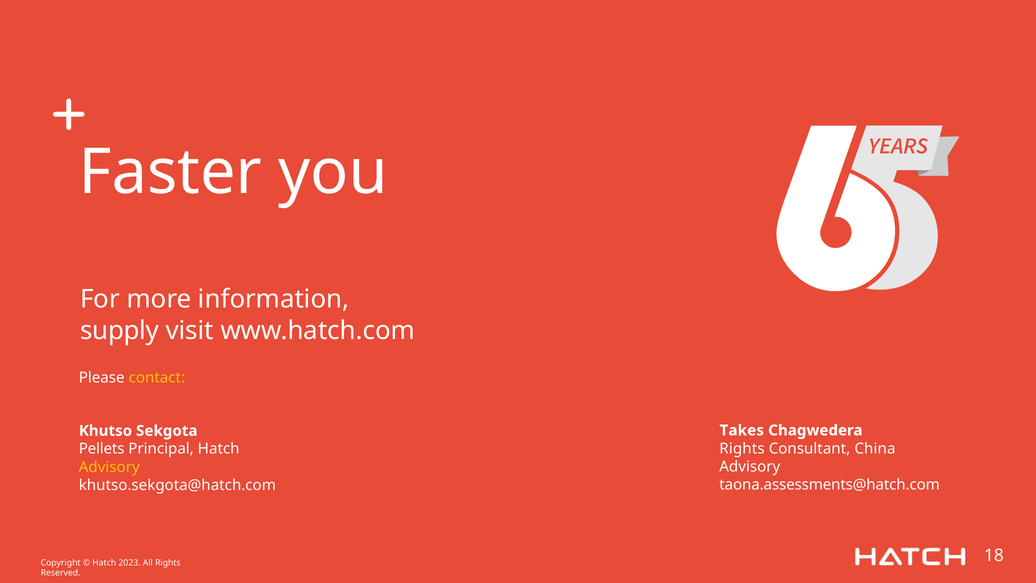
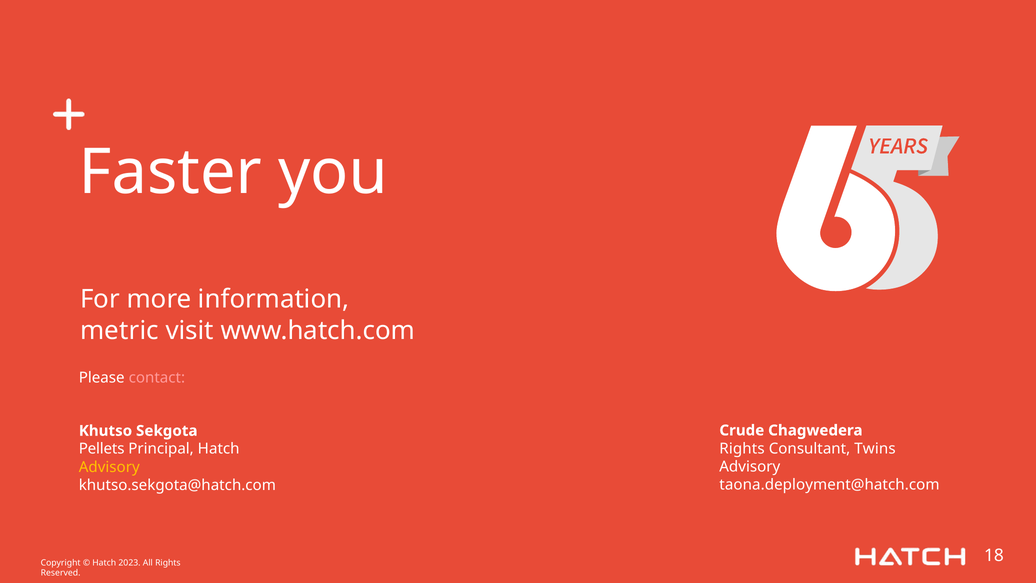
supply: supply -> metric
contact colour: yellow -> pink
Takes: Takes -> Crude
China: China -> Twins
taona.assessments@hatch.com: taona.assessments@hatch.com -> taona.deployment@hatch.com
